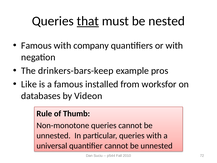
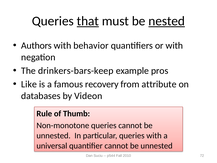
nested underline: none -> present
Famous at (36, 46): Famous -> Authors
company: company -> behavior
installed: installed -> recovery
worksfor: worksfor -> attribute
